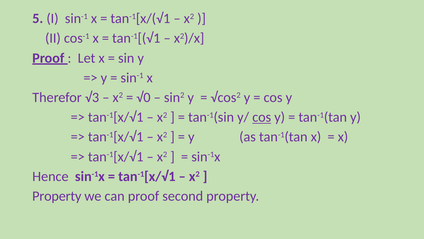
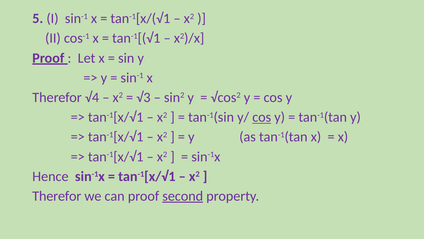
√3: √3 -> √4
√0: √0 -> √3
Property at (57, 196): Property -> Therefor
second underline: none -> present
